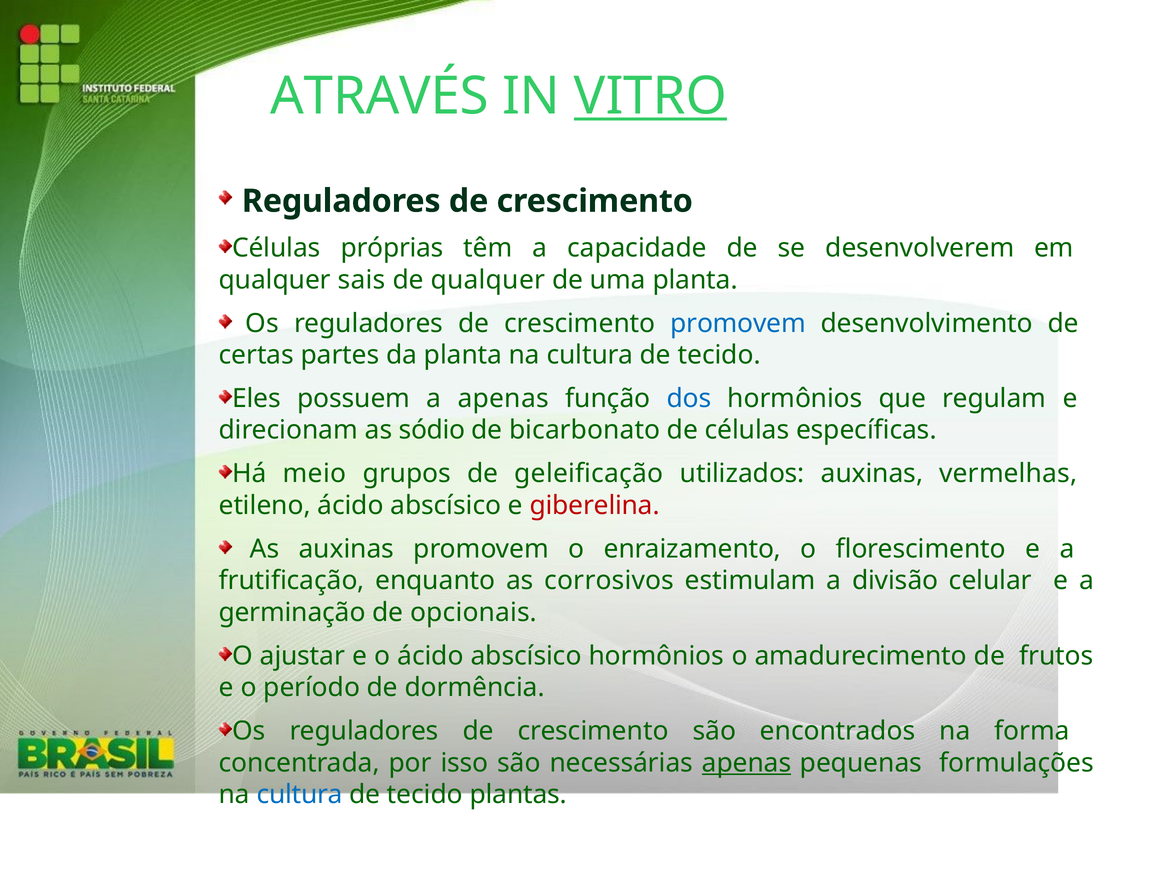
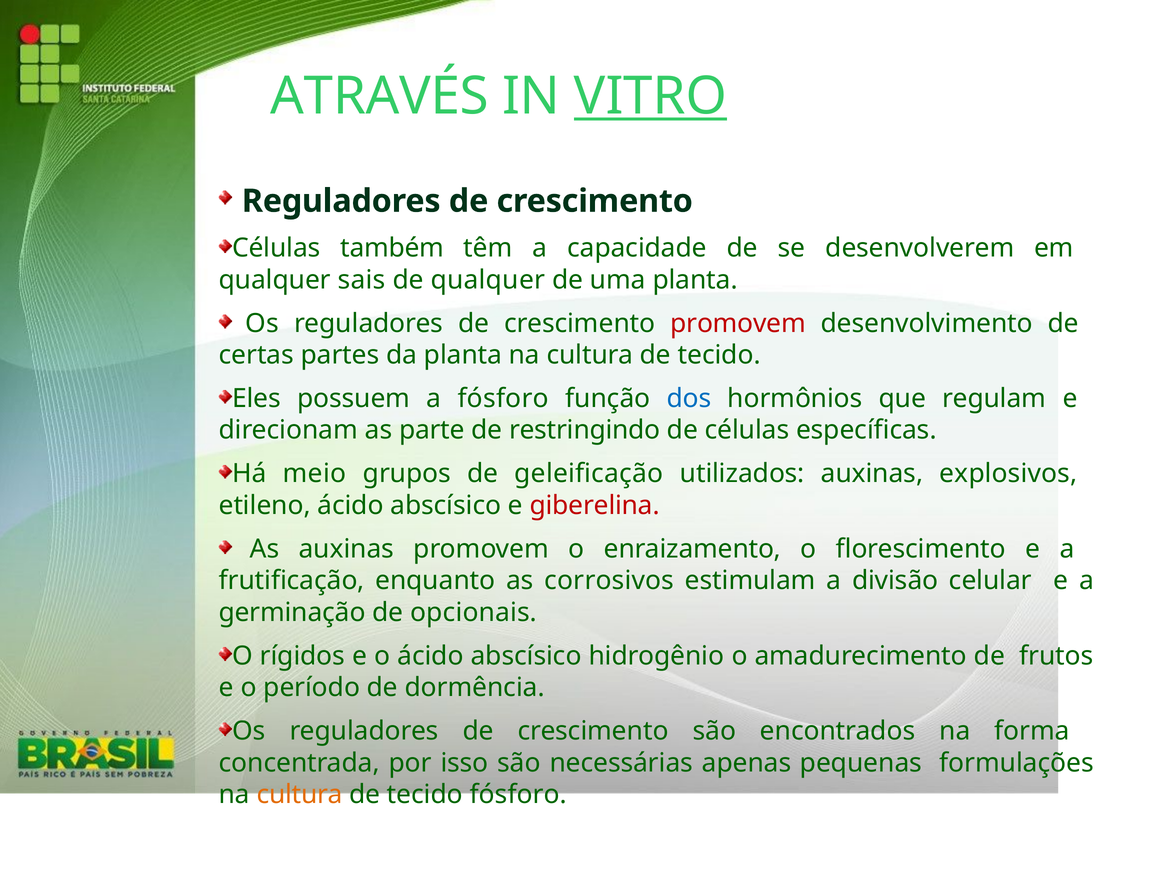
próprias: próprias -> também
promovem at (738, 324) colour: blue -> red
a apenas: apenas -> fósforo
sódio: sódio -> parte
bicarbonato: bicarbonato -> restringindo
vermelhas: vermelhas -> explosivos
ajustar: ajustar -> rígidos
abscísico hormônios: hormônios -> hidrogênio
apenas at (747, 763) underline: present -> none
cultura at (300, 795) colour: blue -> orange
tecido plantas: plantas -> fósforo
